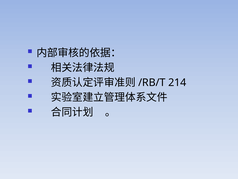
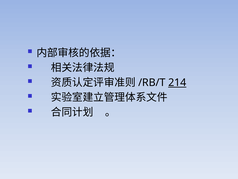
214 underline: none -> present
